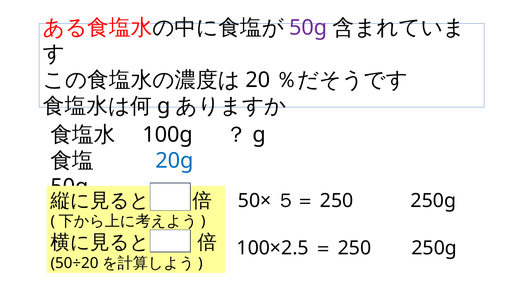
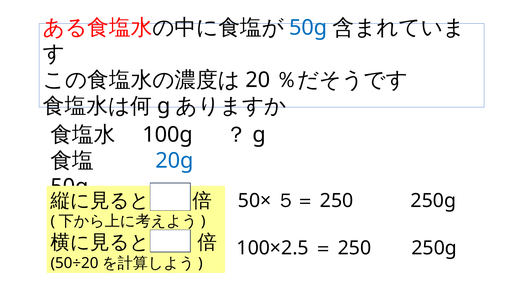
50g at (308, 28) colour: purple -> blue
